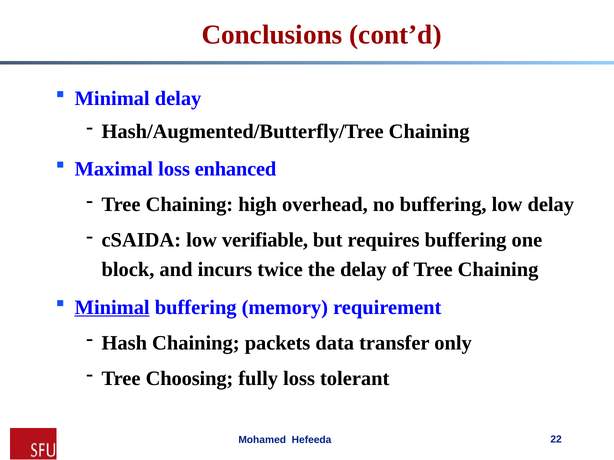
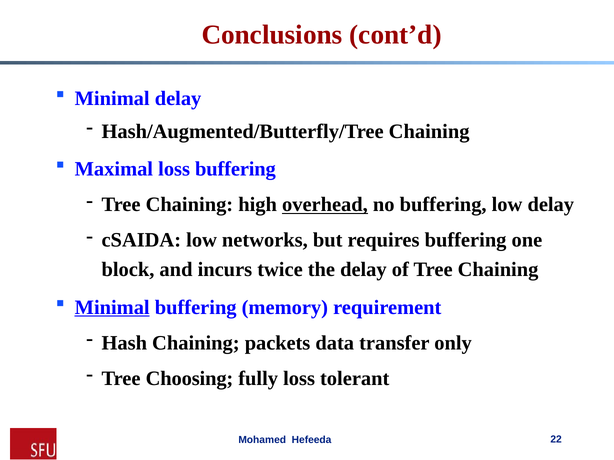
loss enhanced: enhanced -> buffering
overhead underline: none -> present
verifiable: verifiable -> networks
